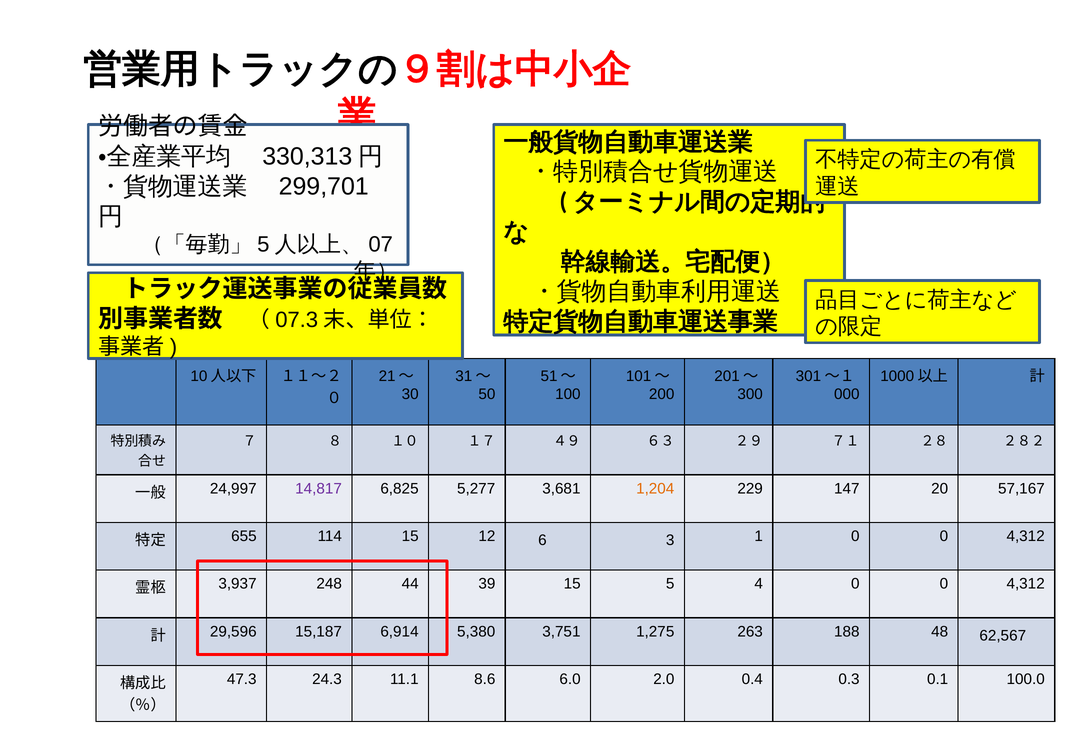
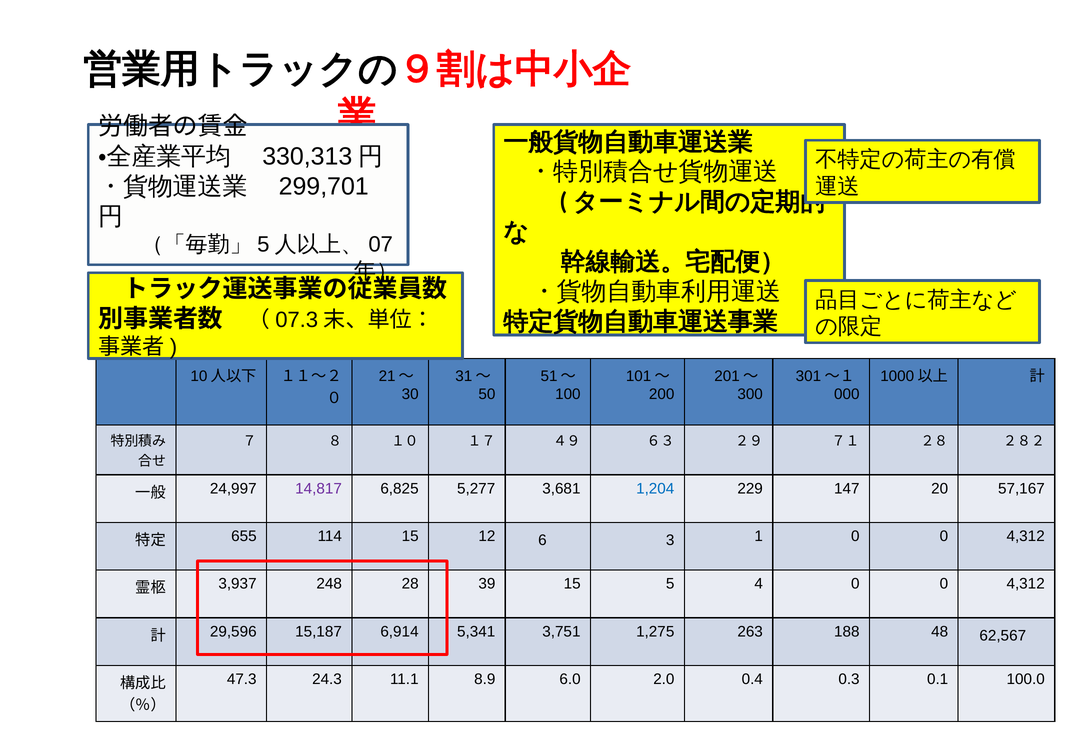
1,204 colour: orange -> blue
44: 44 -> 28
5,380: 5,380 -> 5,341
8.6: 8.6 -> 8.9
